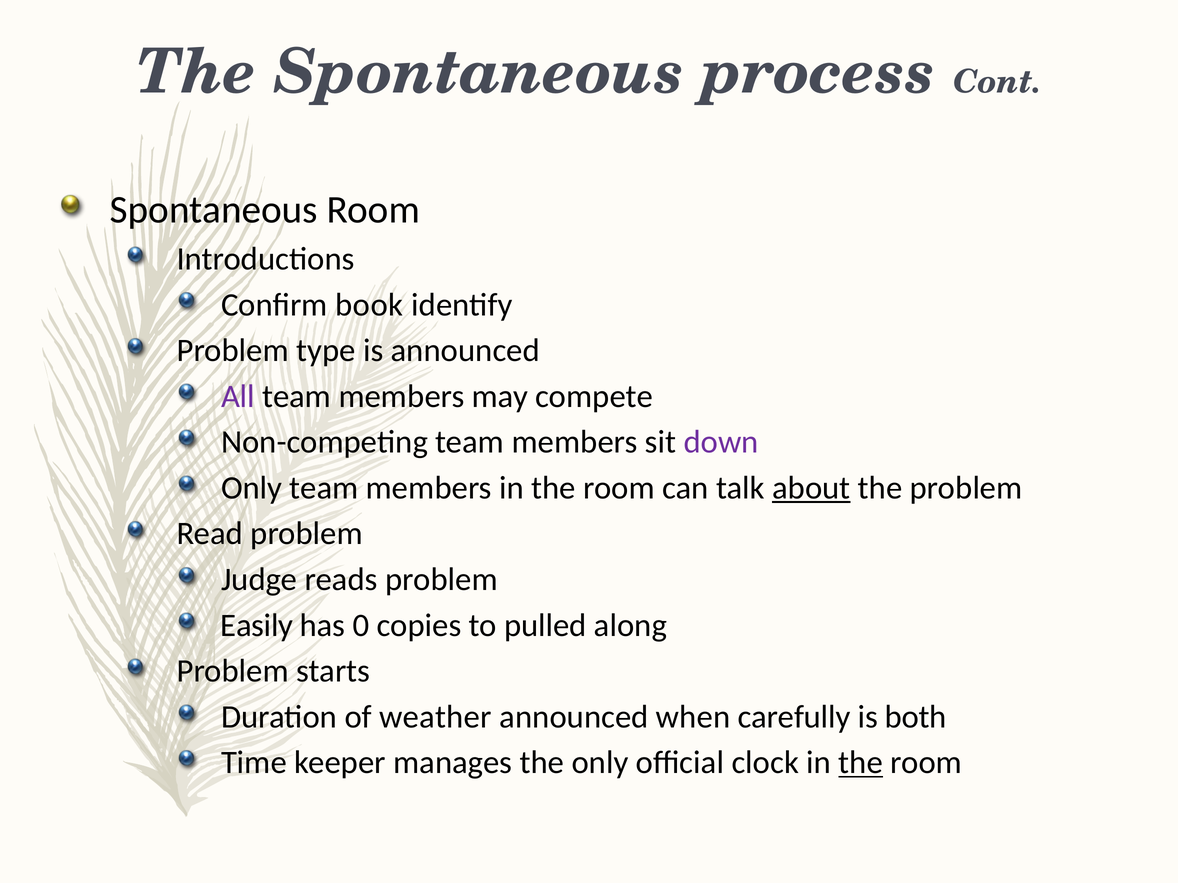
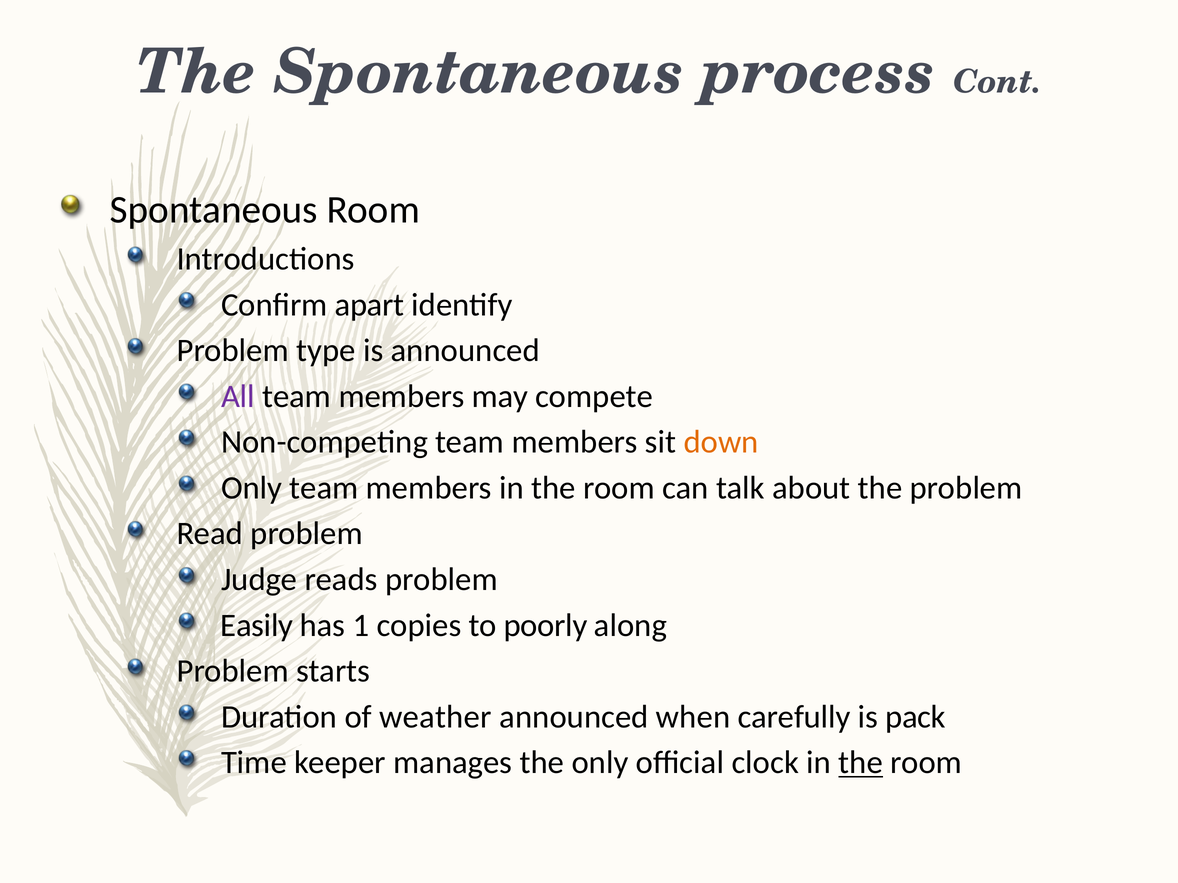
book: book -> apart
down colour: purple -> orange
about underline: present -> none
0: 0 -> 1
pulled: pulled -> poorly
both: both -> pack
